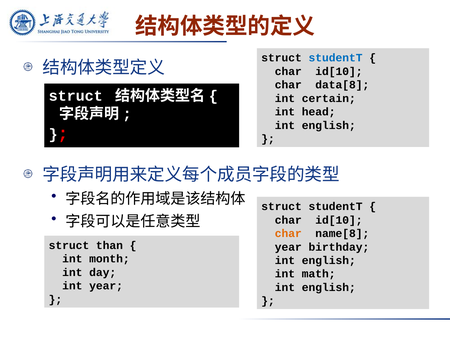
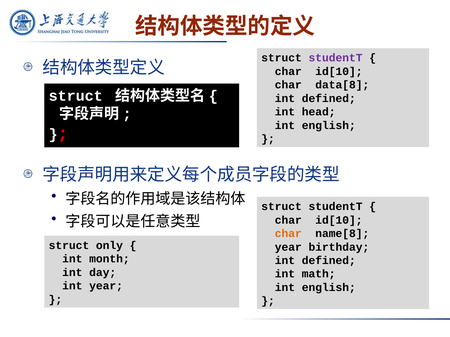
studentT at (336, 58) colour: blue -> purple
certain at (329, 99): certain -> defined
than: than -> only
english at (329, 261): english -> defined
